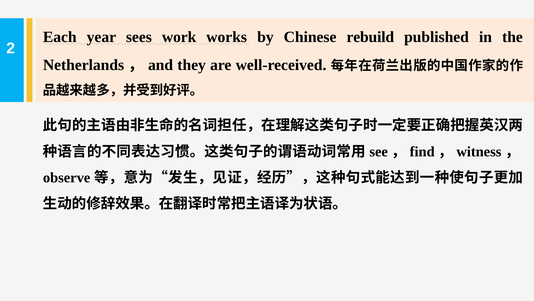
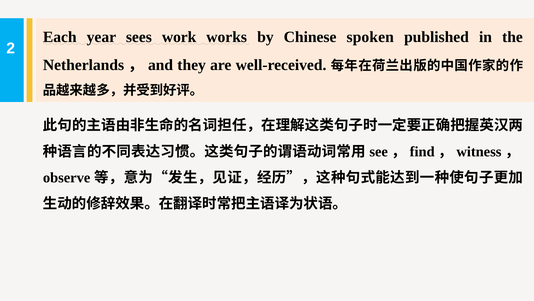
rebuild: rebuild -> spoken
